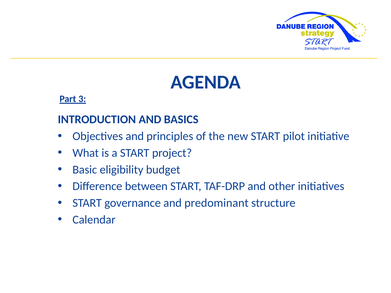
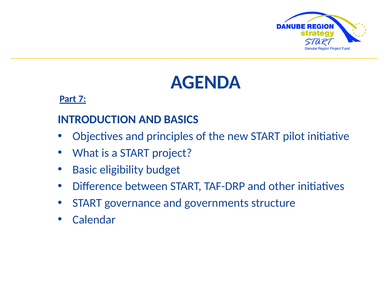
3: 3 -> 7
predominant: predominant -> governments
